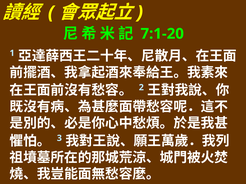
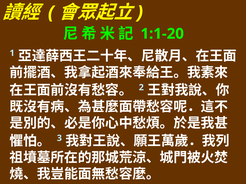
7:1-20: 7:1-20 -> 1:1-20
